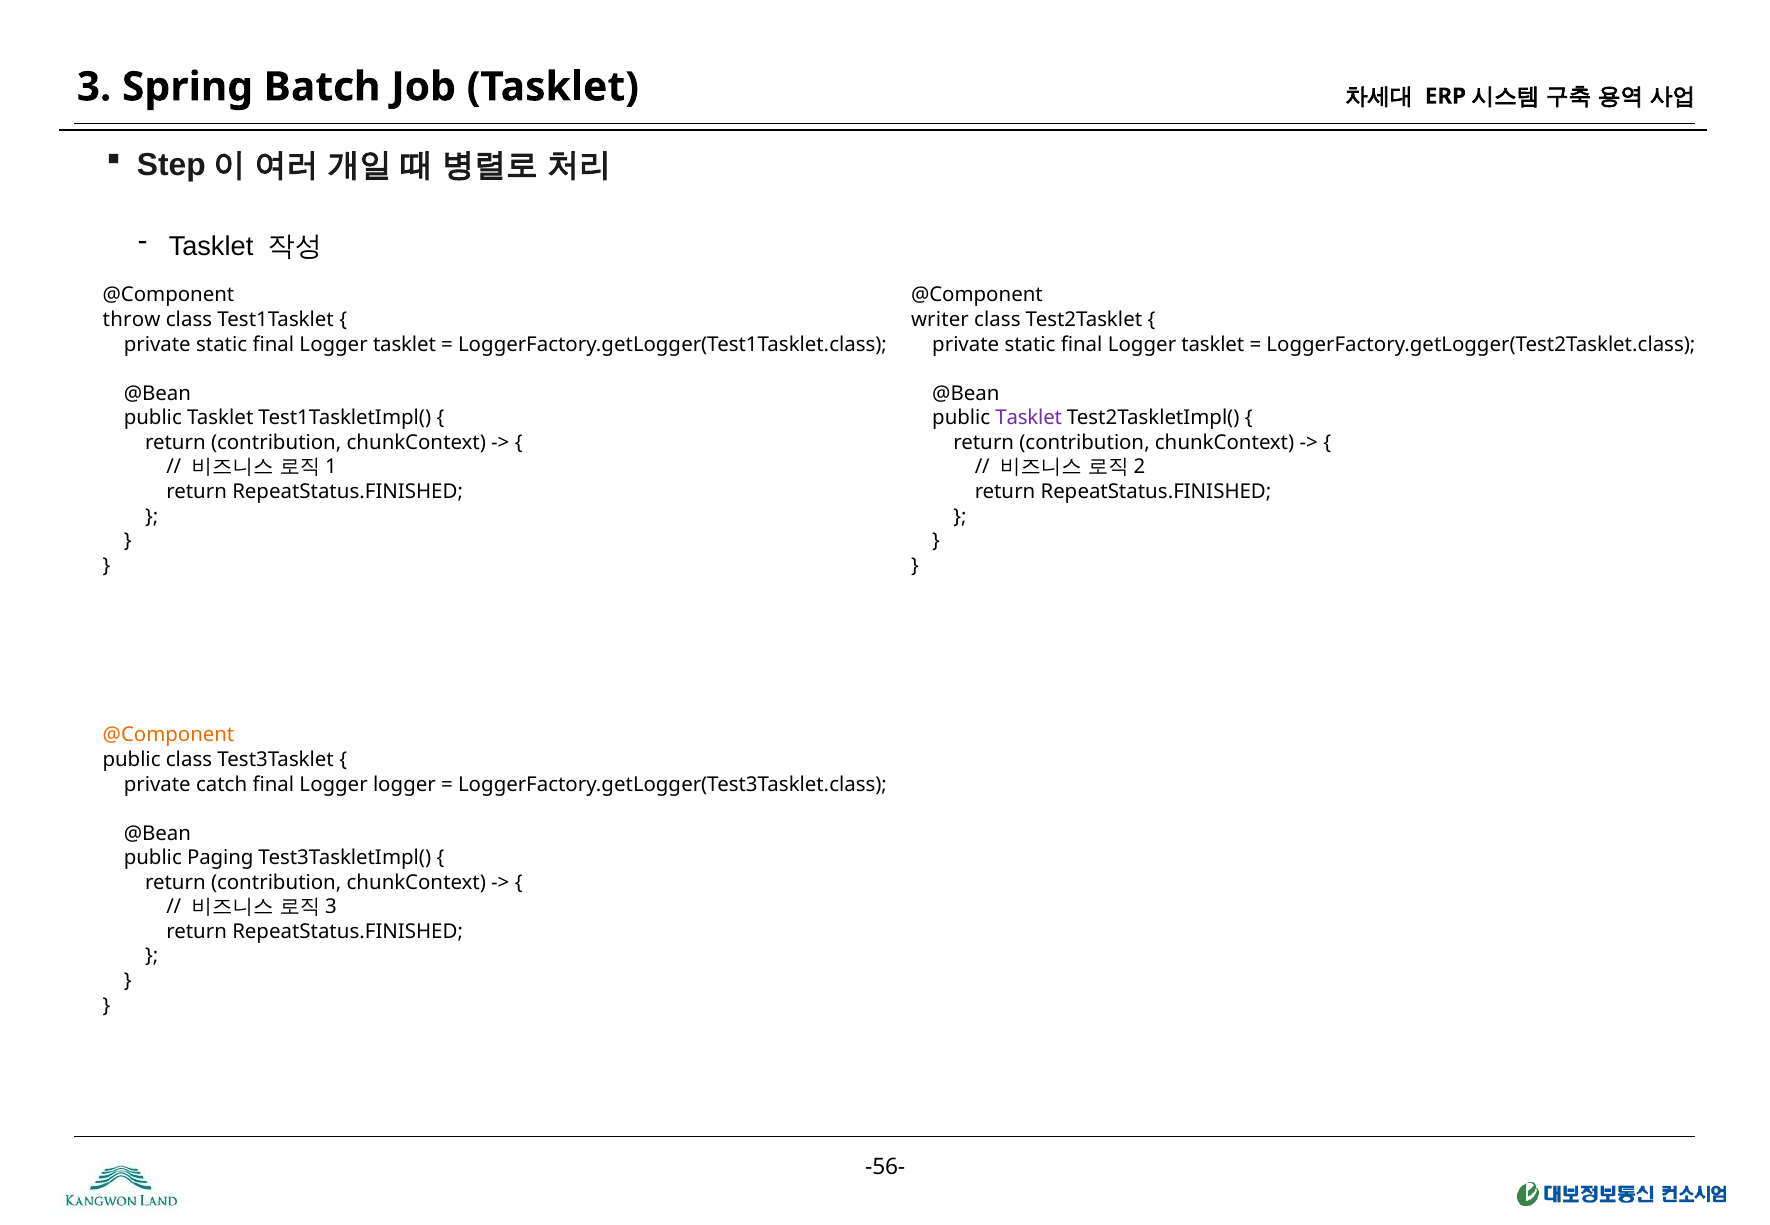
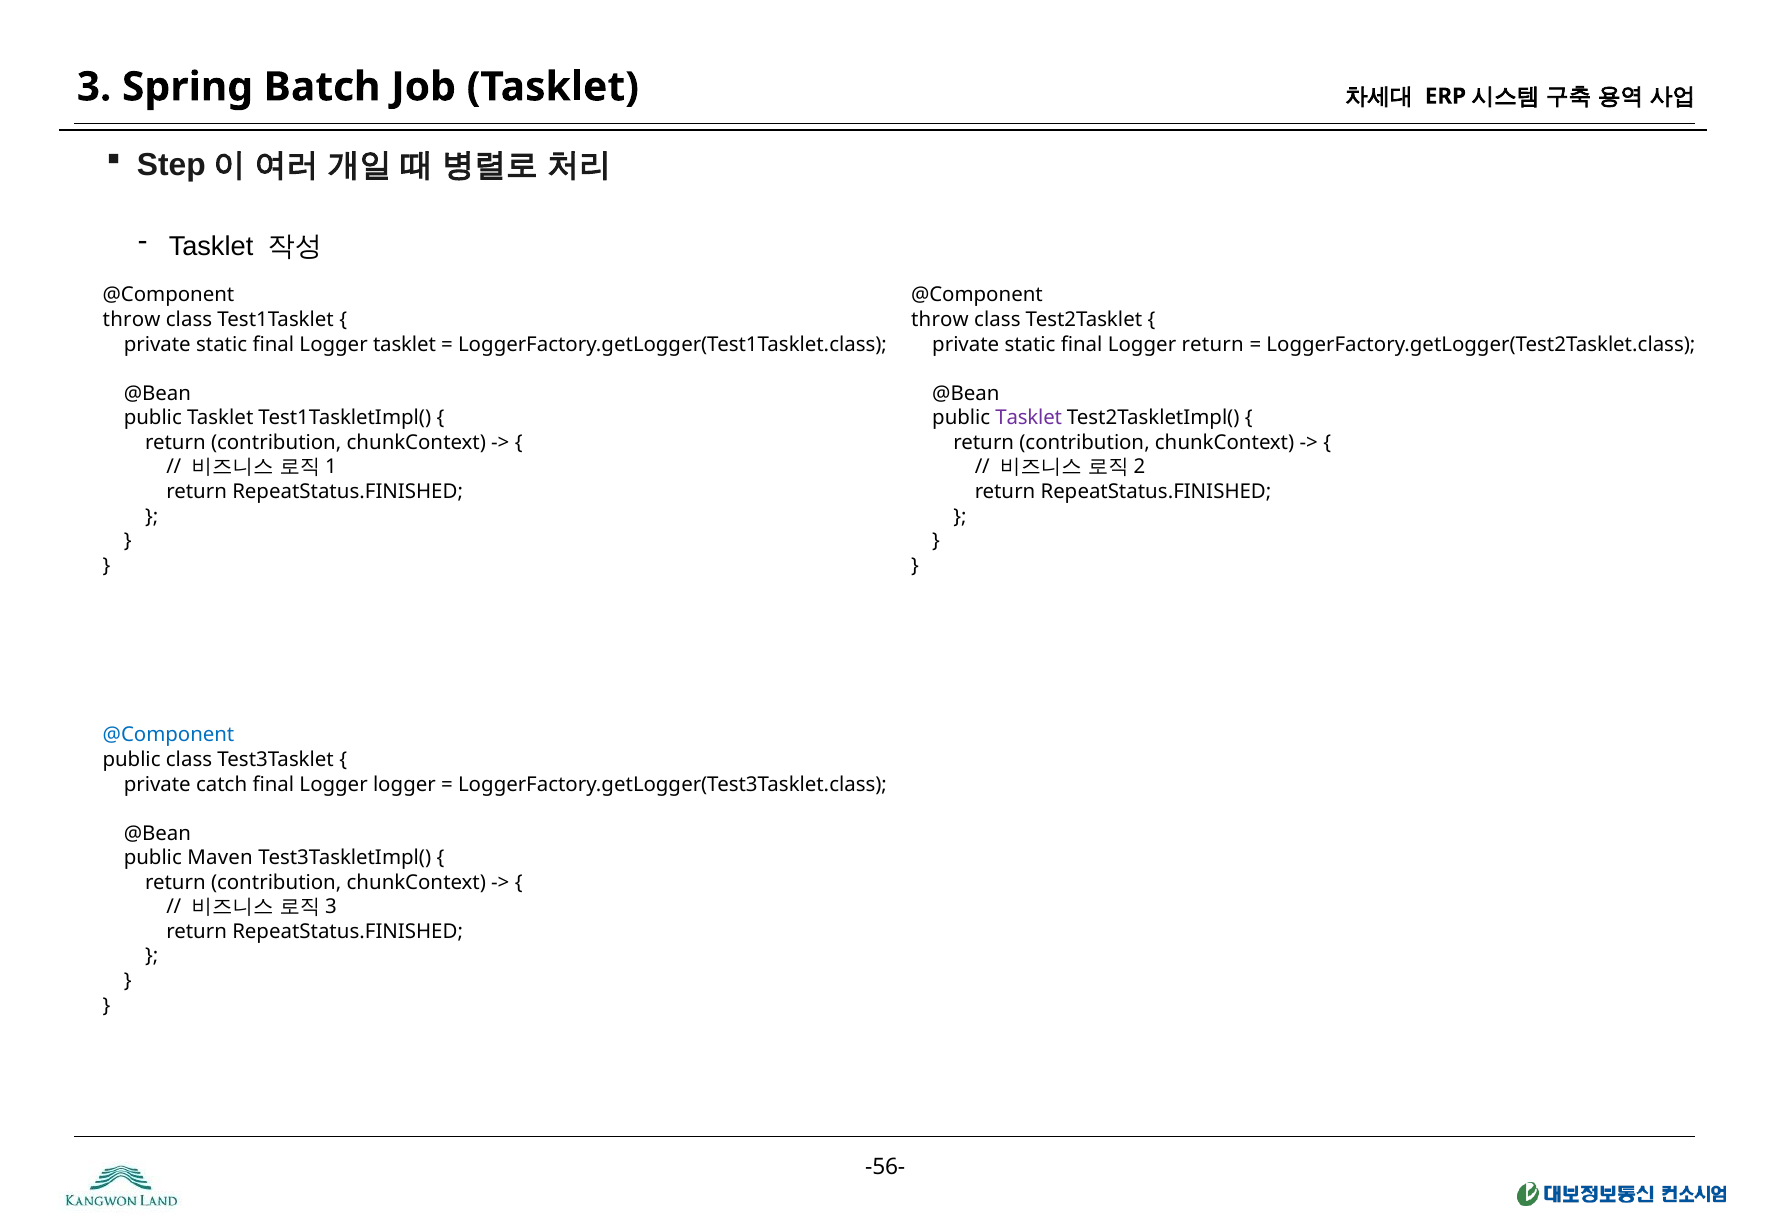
writer at (940, 320): writer -> throw
tasklet at (1213, 344): tasklet -> return
@Component at (169, 735) colour: orange -> blue
Paging: Paging -> Maven
